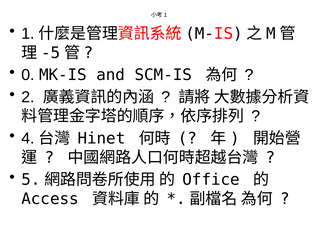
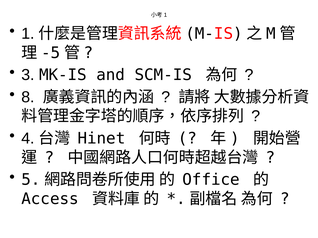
0: 0 -> 3
2: 2 -> 8
